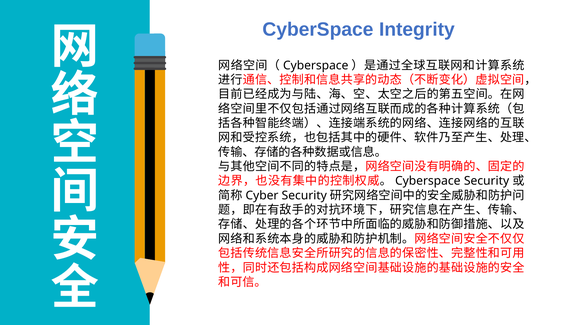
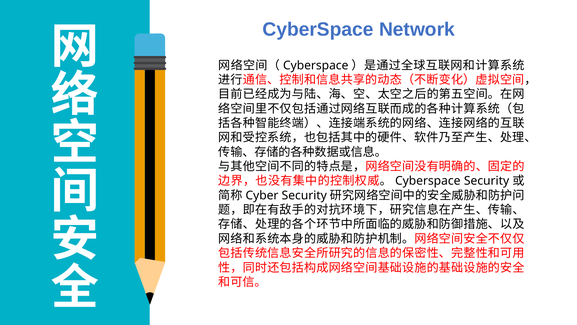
Integrity: Integrity -> Network
